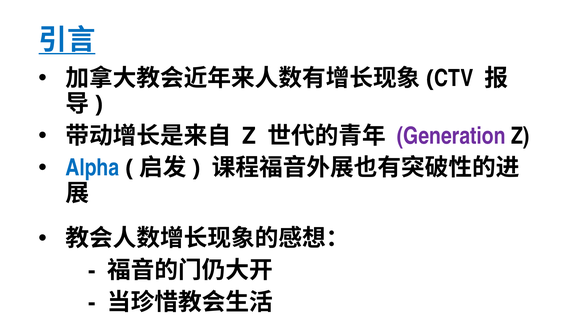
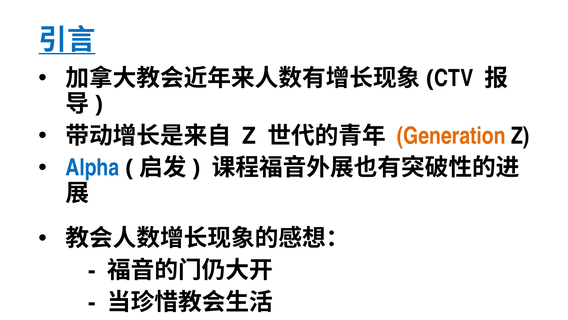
Generation colour: purple -> orange
